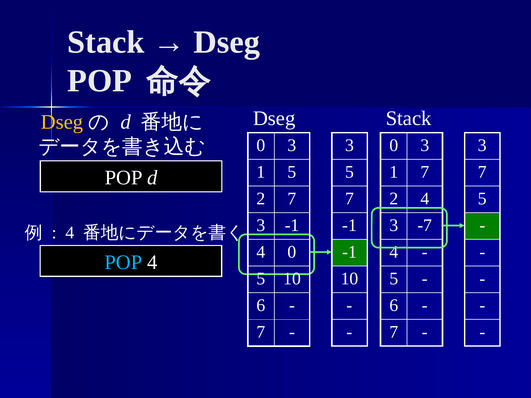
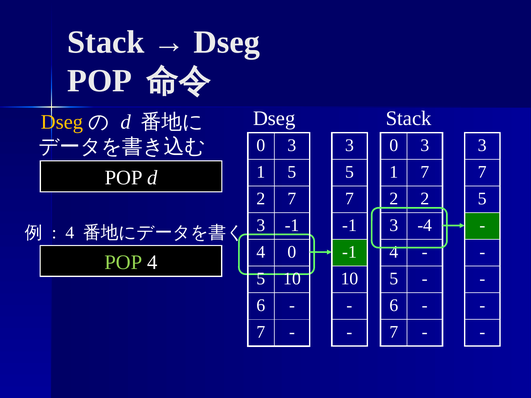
2 4: 4 -> 2
-7: -7 -> -4
POP at (123, 263) colour: light blue -> light green
